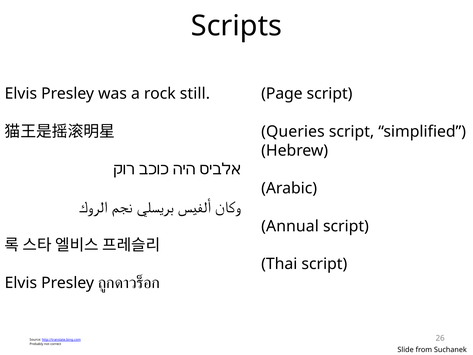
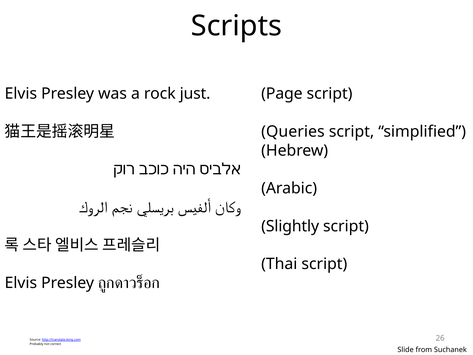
still: still -> just
Annual: Annual -> Slightly
